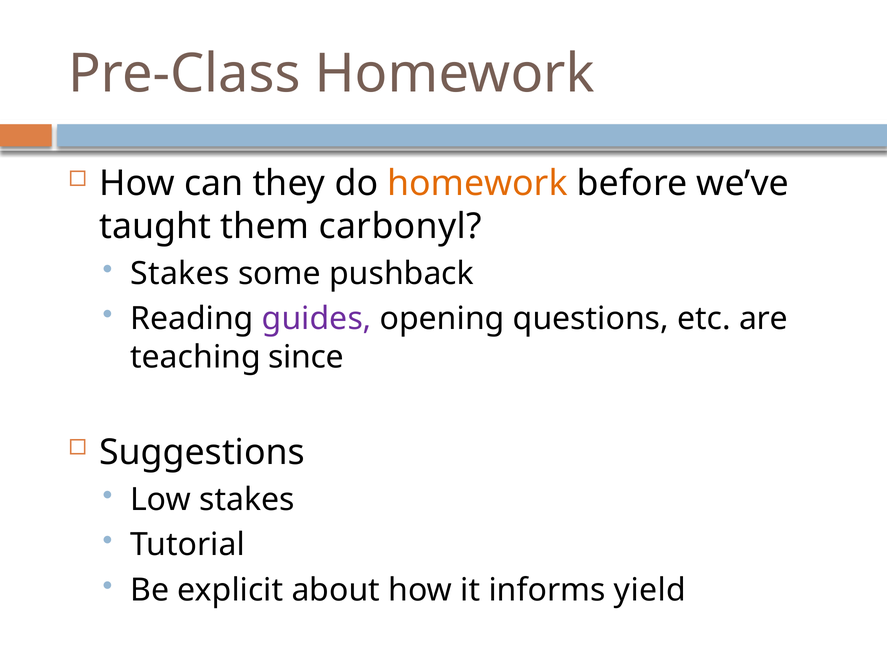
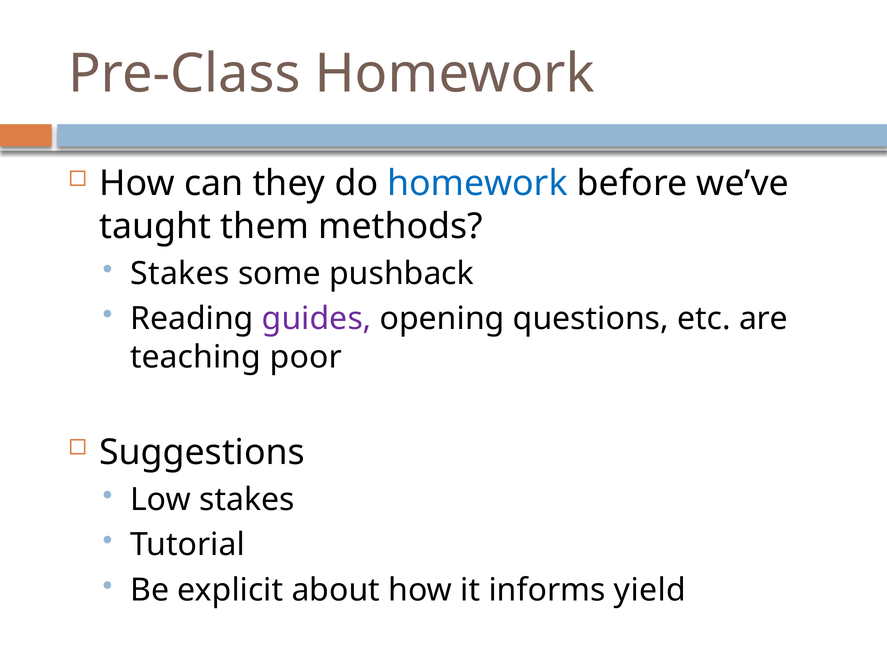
homework at (478, 184) colour: orange -> blue
carbonyl: carbonyl -> methods
since: since -> poor
